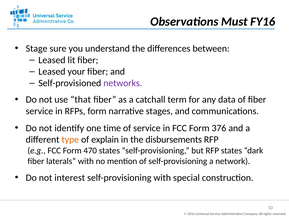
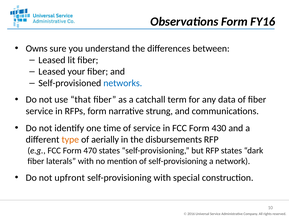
Observations Must: Must -> Form
Stage: Stage -> Owns
networks colour: purple -> blue
stages: stages -> strung
376: 376 -> 430
explain: explain -> aerially
interest: interest -> upfront
